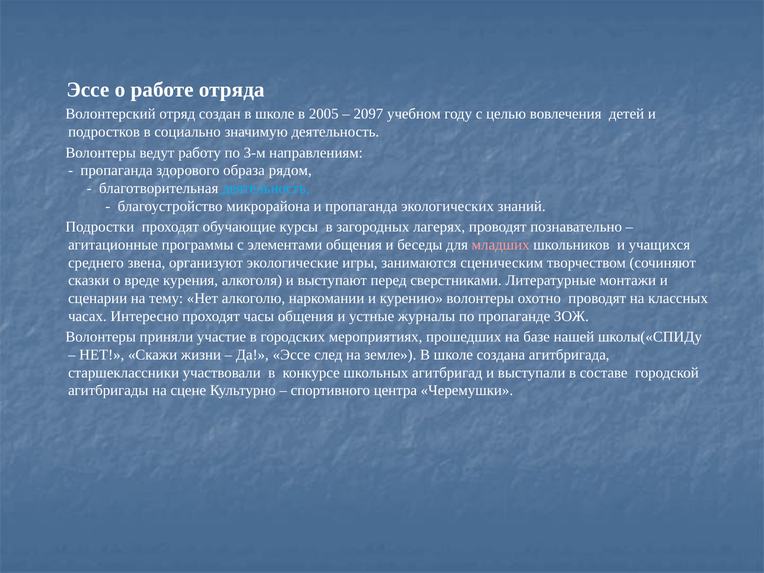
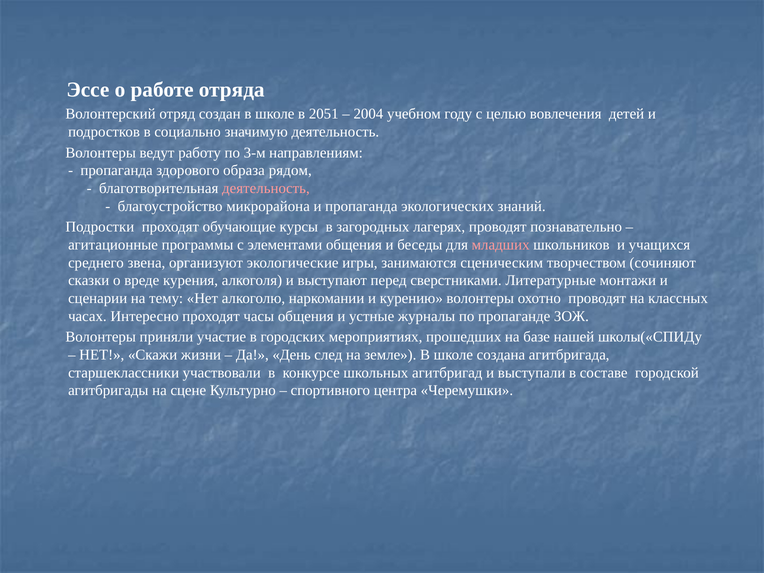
2005: 2005 -> 2051
2097: 2097 -> 2004
деятельность at (266, 188) colour: light blue -> pink
Да Эссе: Эссе -> День
